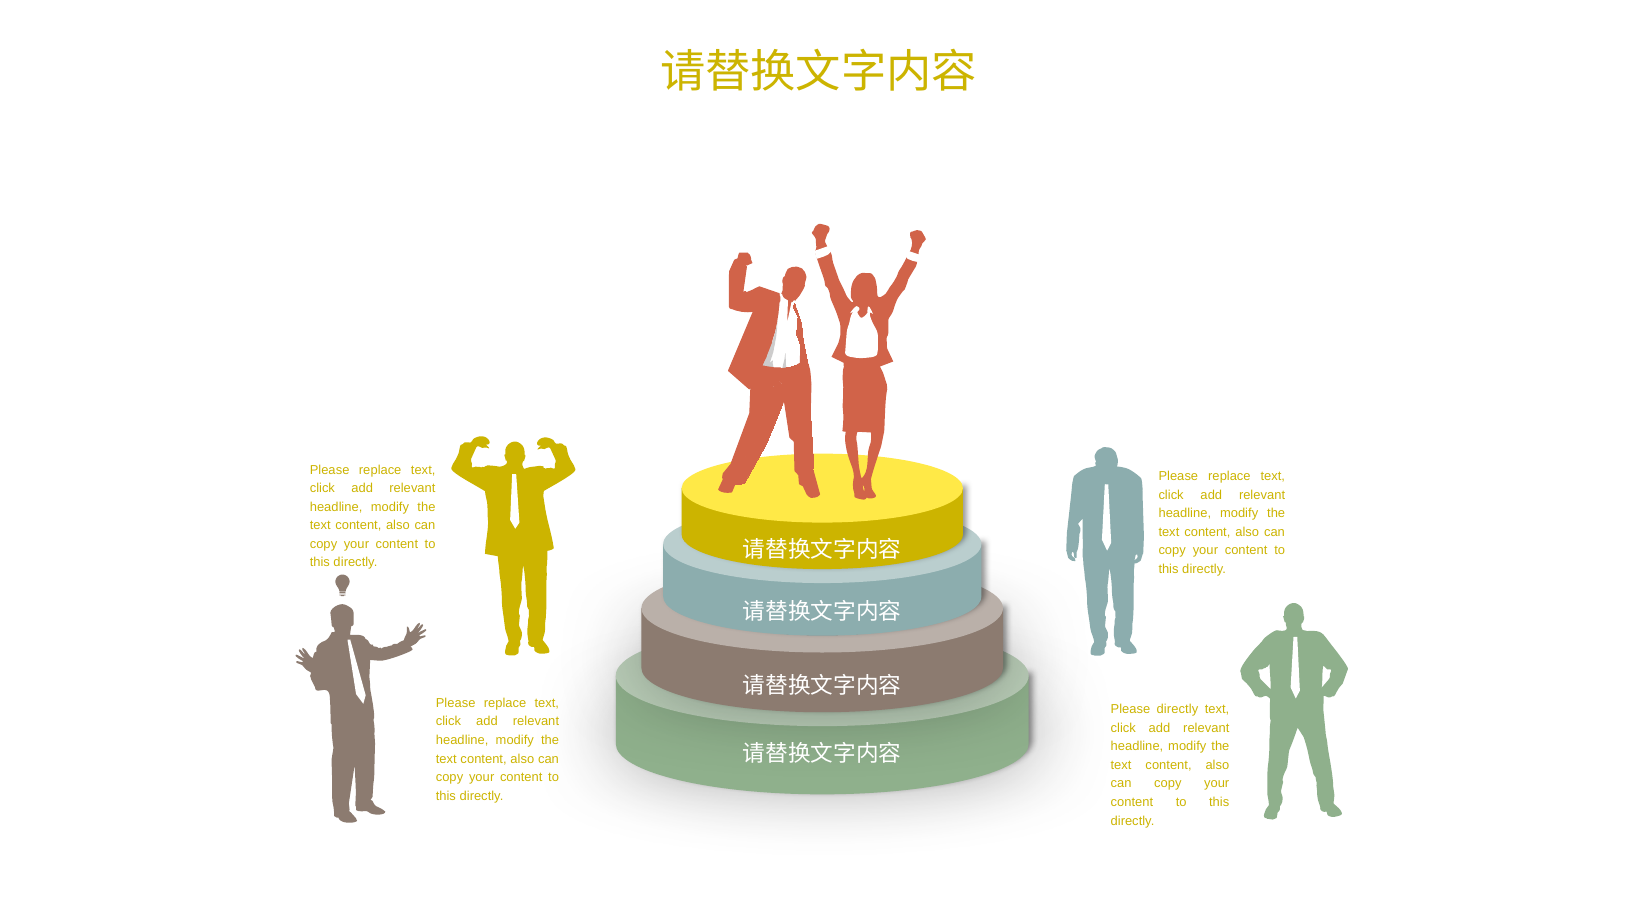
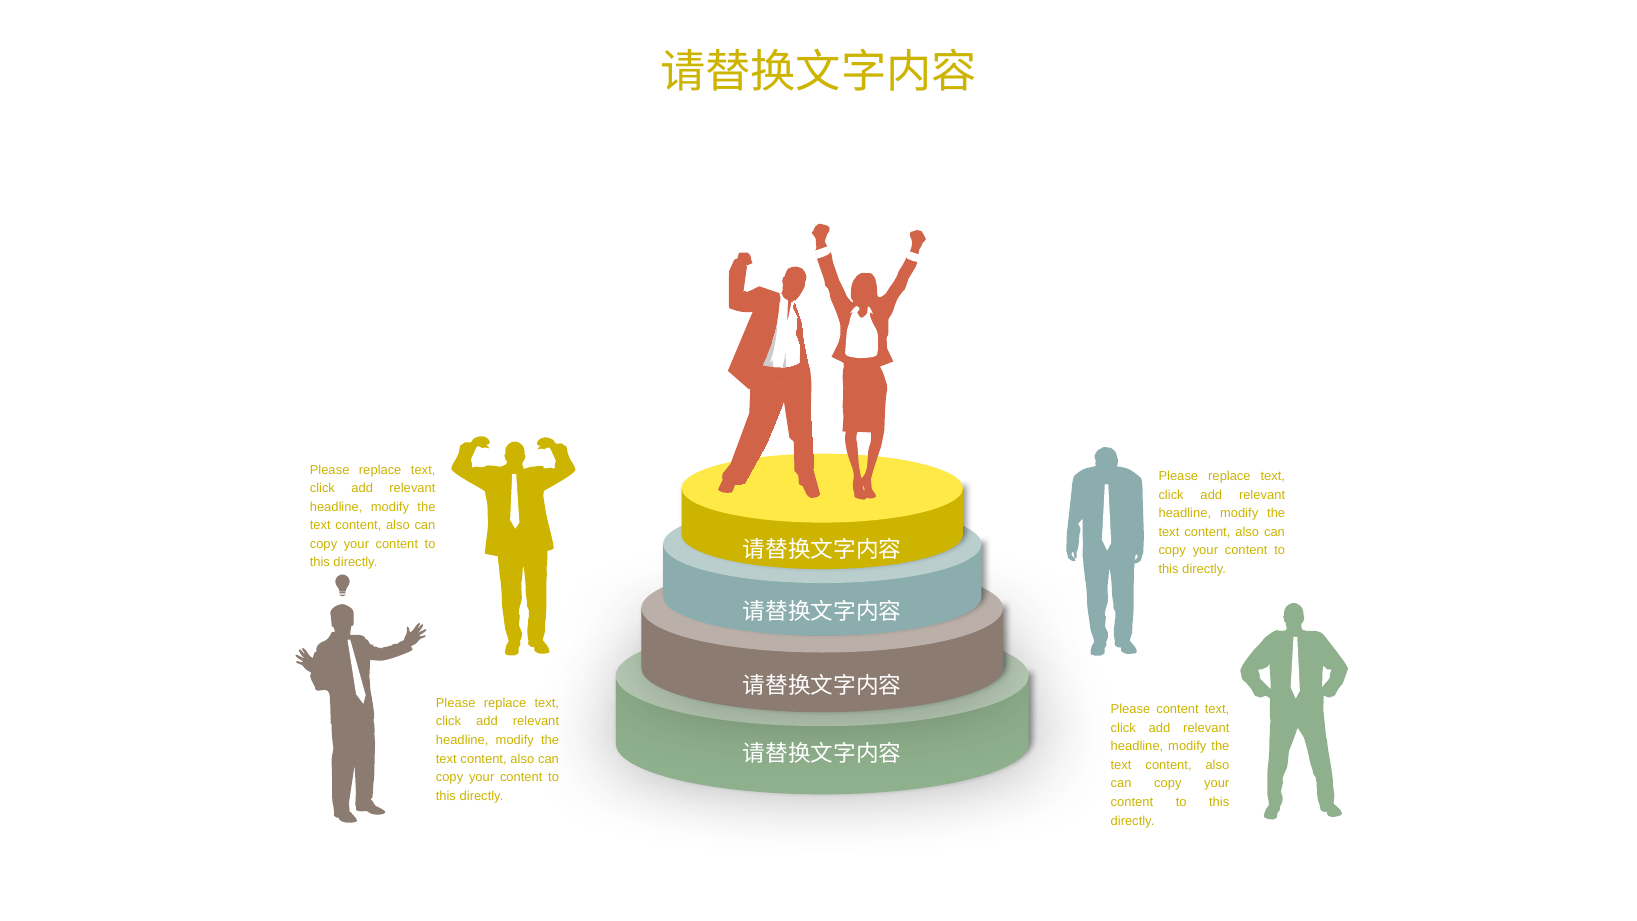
Please directly: directly -> content
